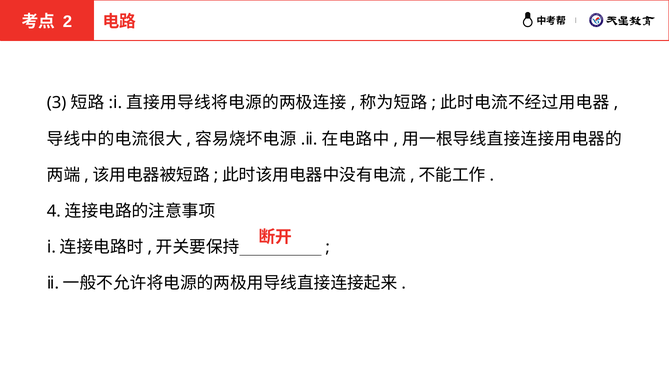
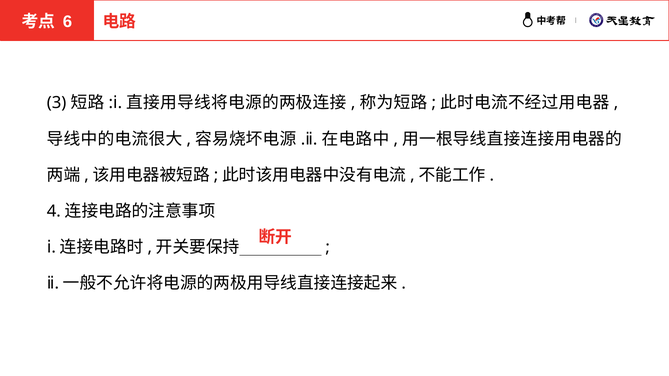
2: 2 -> 6
